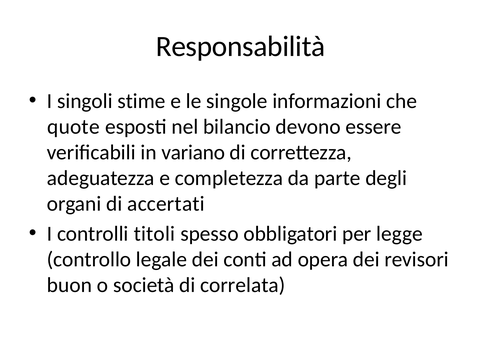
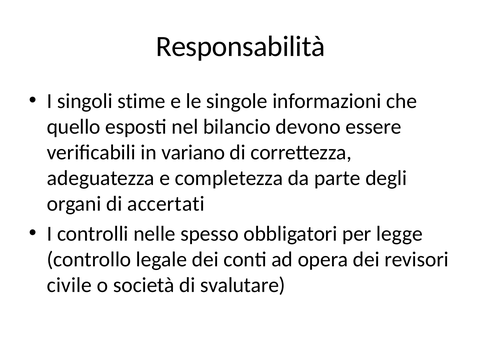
quote: quote -> quello
titoli: titoli -> nelle
buon: buon -> civile
correlata: correlata -> svalutare
